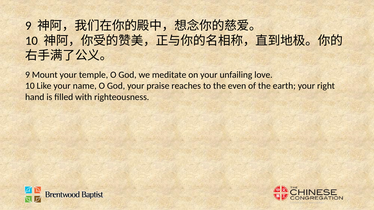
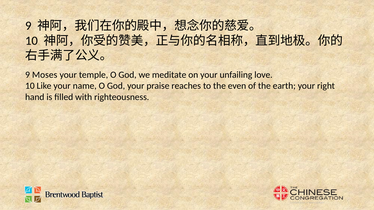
Mount: Mount -> Moses
